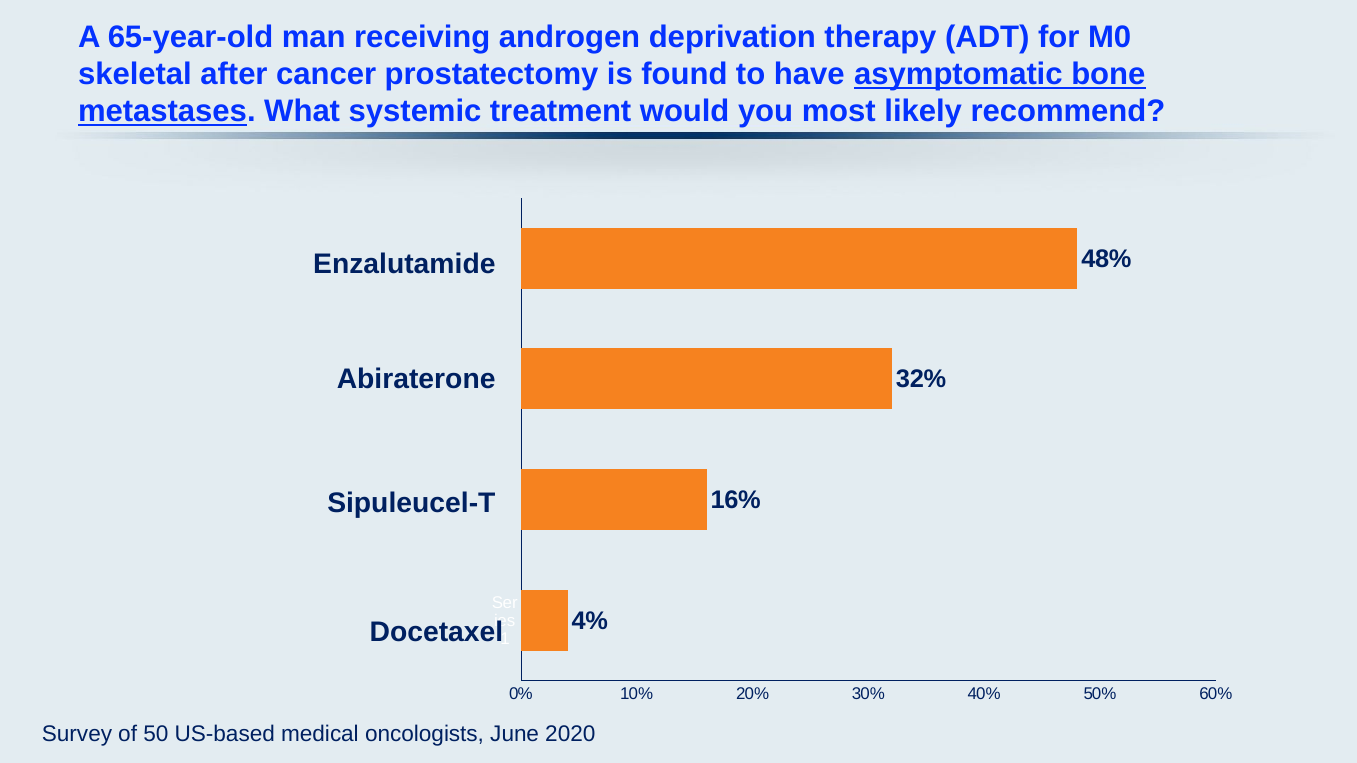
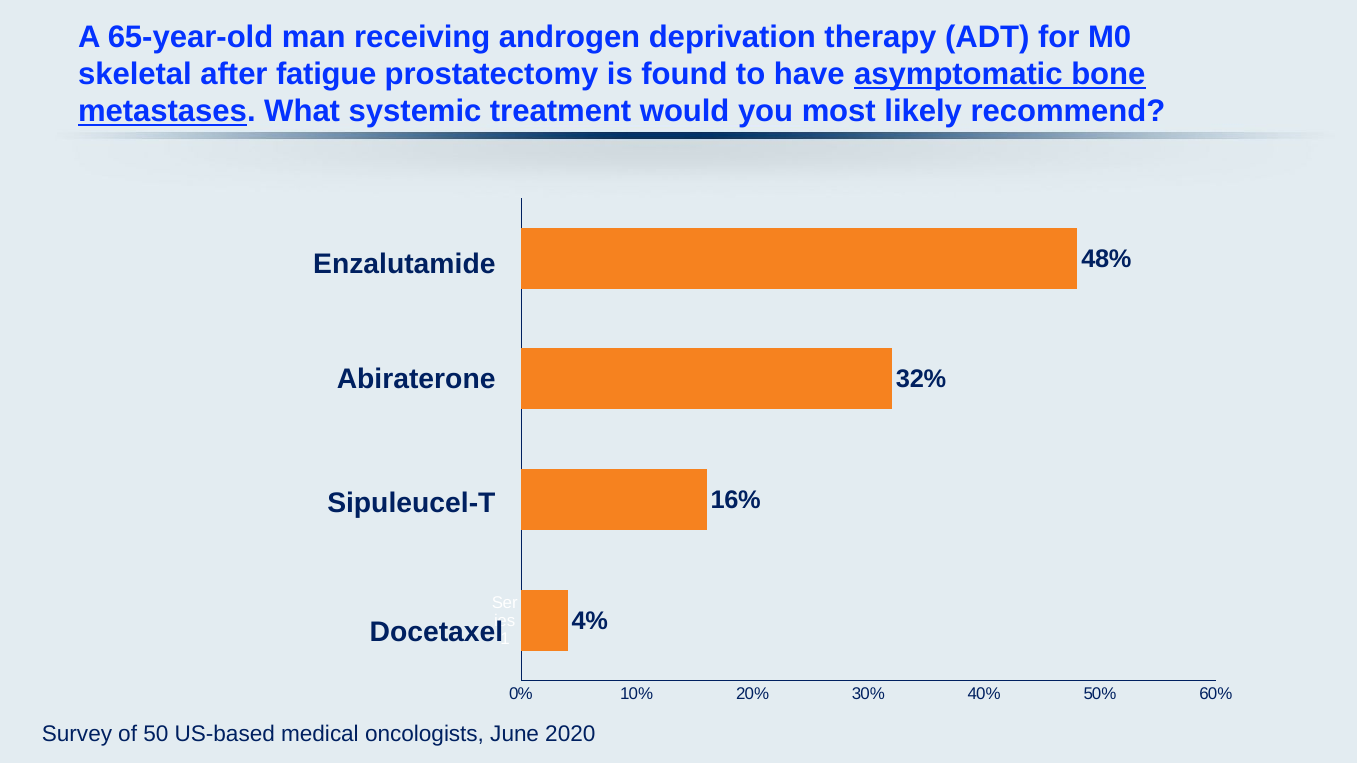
cancer: cancer -> fatigue
